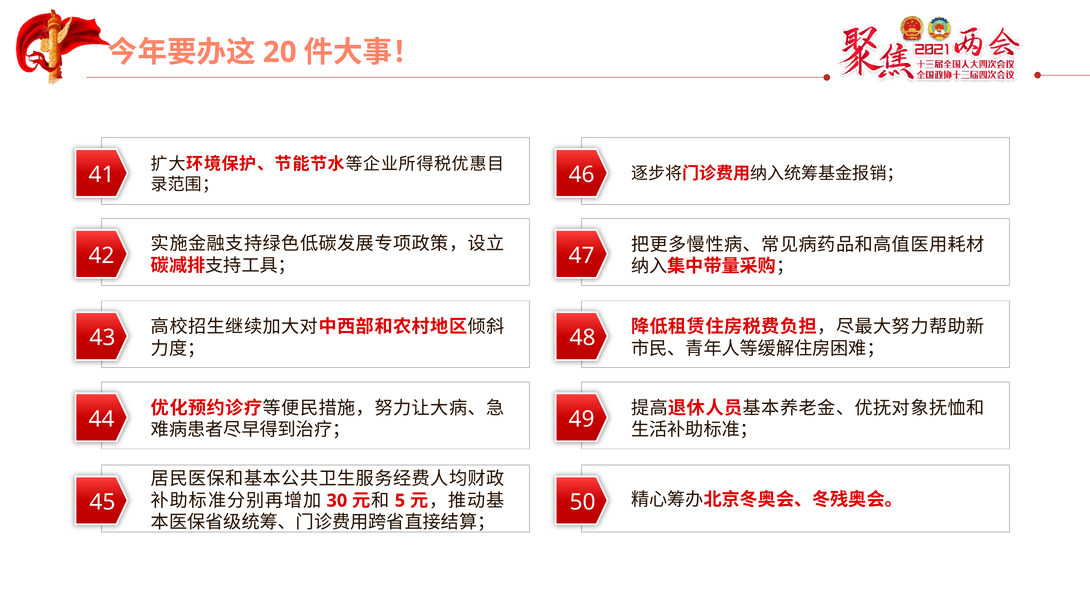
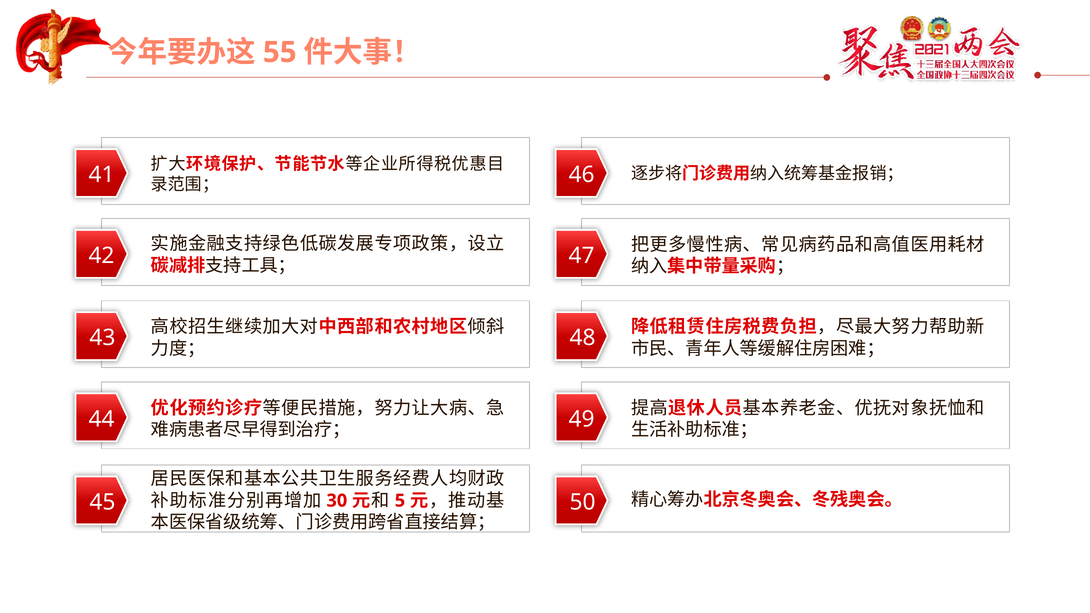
20: 20 -> 55
